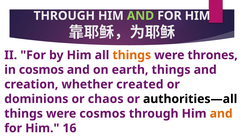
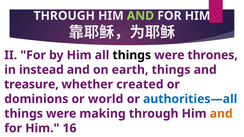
things at (132, 55) colour: orange -> black
in cosmos: cosmos -> instead
creation: creation -> treasure
chaos: chaos -> world
authorities—all colour: black -> blue
were cosmos: cosmos -> making
